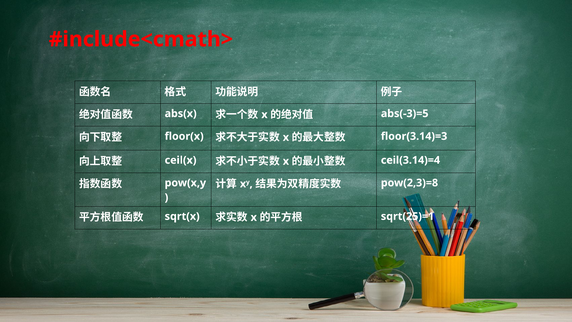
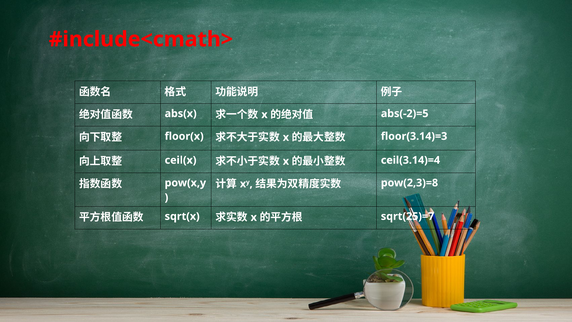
abs(-3)=5: abs(-3)=5 -> abs(-2)=5
sqrt(25)=1: sqrt(25)=1 -> sqrt(25)=7
